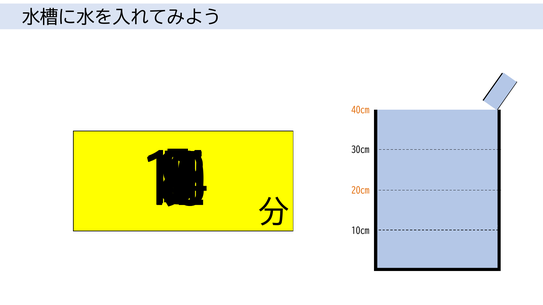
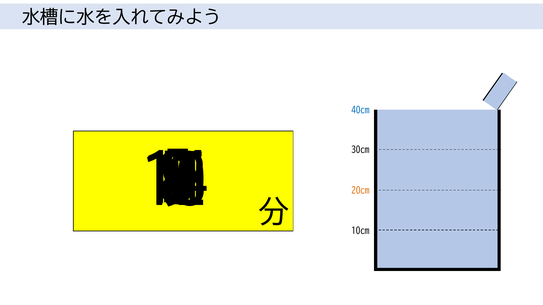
40cm colour: orange -> blue
